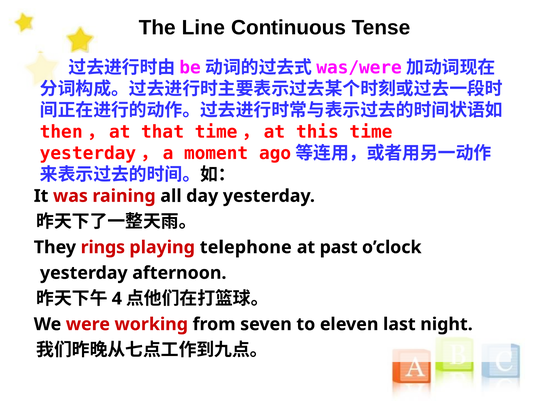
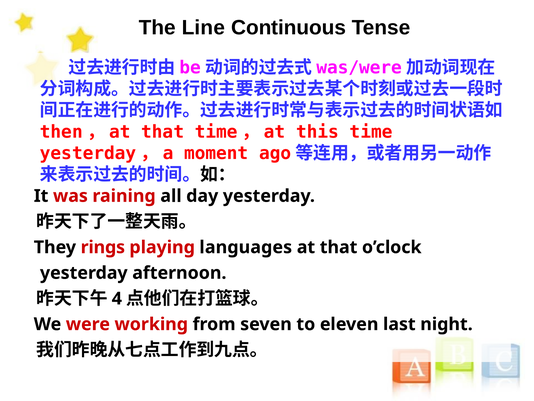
telephone: telephone -> languages
at past: past -> that
